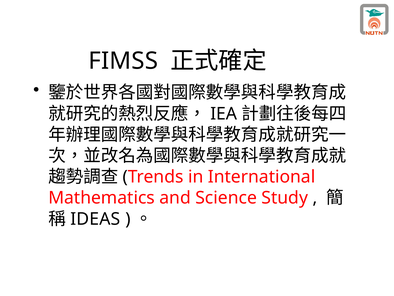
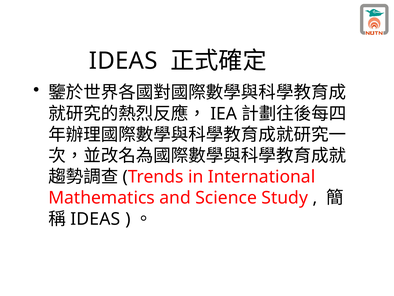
FIMSS at (123, 61): FIMSS -> IDEAS
